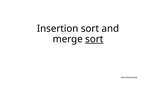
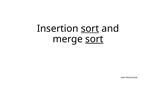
sort at (90, 28) underline: none -> present
